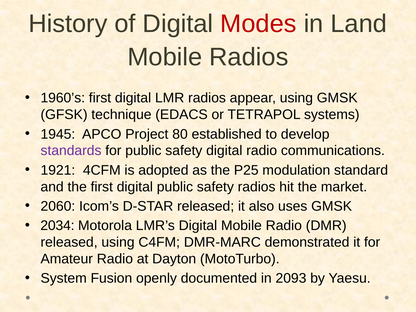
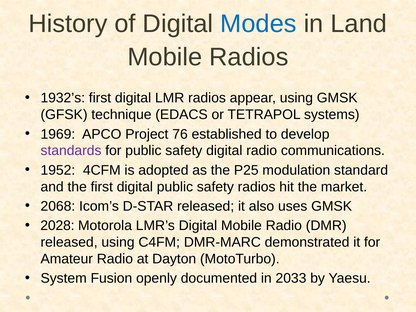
Modes colour: red -> blue
1960’s: 1960’s -> 1932’s
1945: 1945 -> 1969
80: 80 -> 76
1921: 1921 -> 1952
2060: 2060 -> 2068
2034: 2034 -> 2028
2093: 2093 -> 2033
